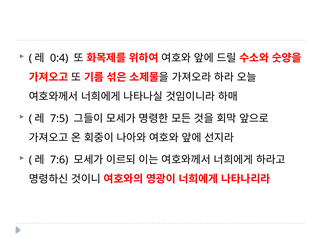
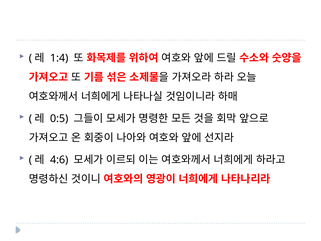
0:4: 0:4 -> 1:4
7:5: 7:5 -> 0:5
7:6: 7:6 -> 4:6
